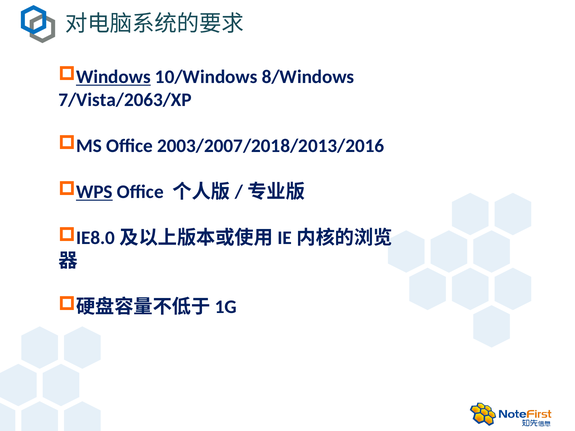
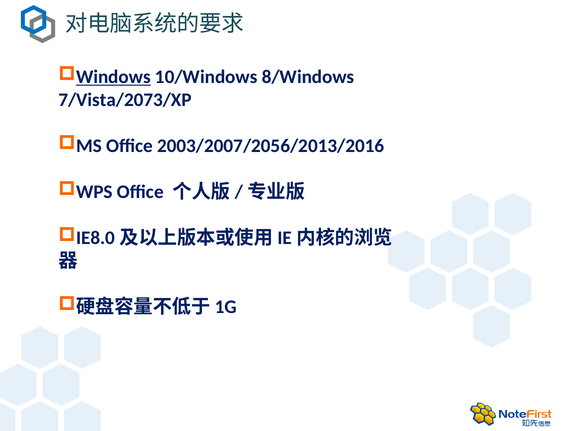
7/Vista/2063/XP: 7/Vista/2063/XP -> 7/Vista/2073/XP
2003/2007/2018/2013/2016: 2003/2007/2018/2013/2016 -> 2003/2007/2056/2013/2016
WPS underline: present -> none
